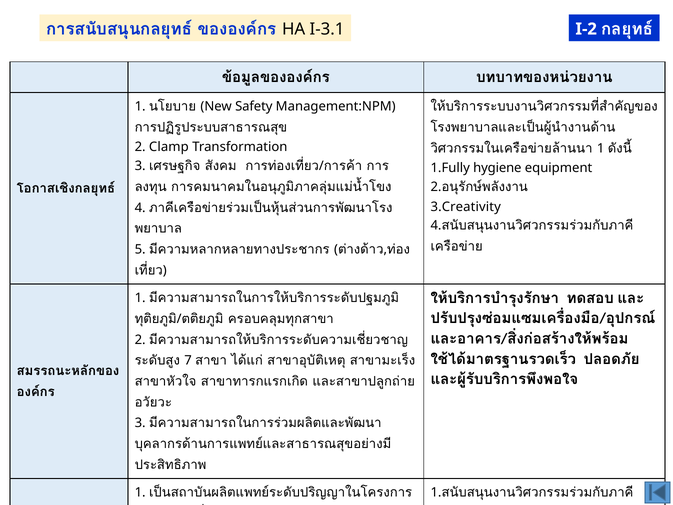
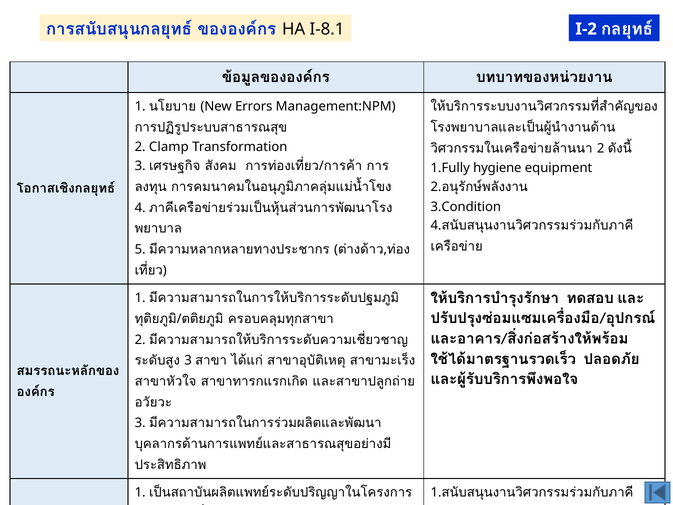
I-3.1: I-3.1 -> I-8.1
Safety: Safety -> Errors
1 at (601, 148): 1 -> 2
3.Creativity: 3.Creativity -> 3.Condition
7 at (188, 360): 7 -> 3
